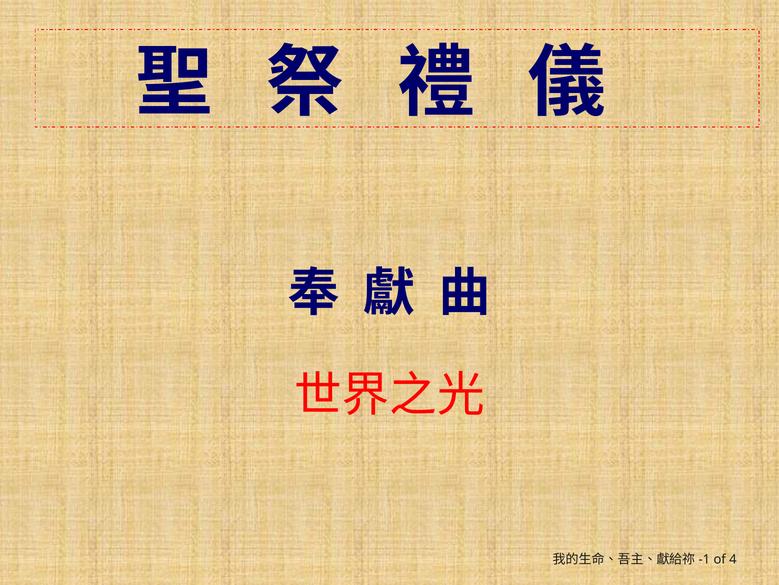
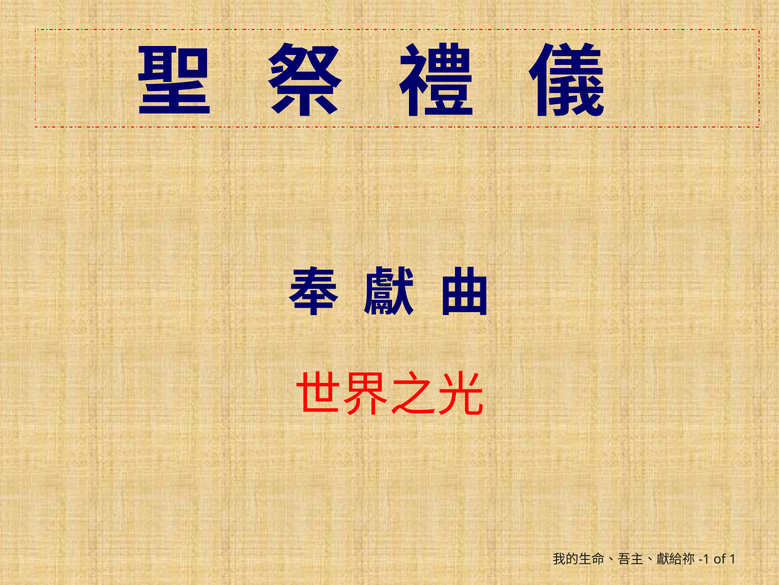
4: 4 -> 1
